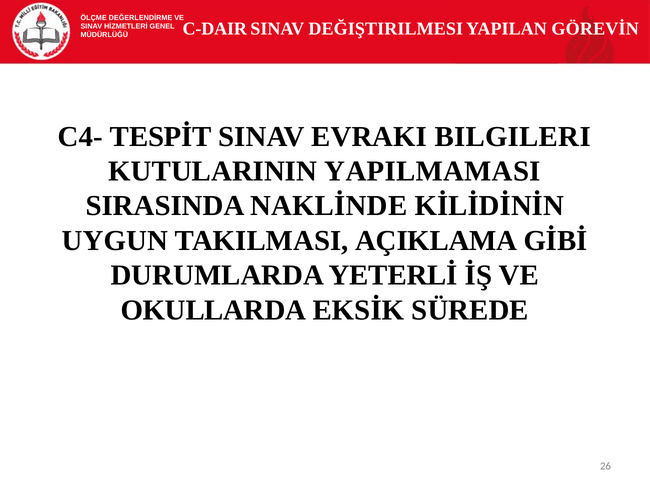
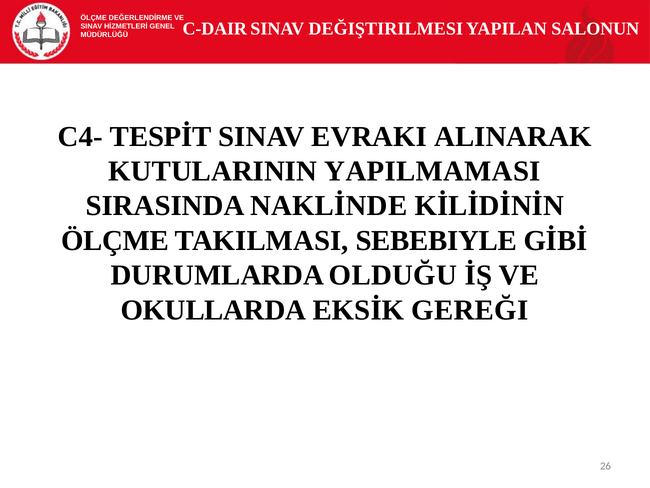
GÖREVİN: GÖREVİN -> SALONUN
BILGILERI: BILGILERI -> ALINARAK
UYGUN at (115, 240): UYGUN -> ÖLÇME
AÇIKLAMA: AÇIKLAMA -> SEBEBIYLE
YETERLİ: YETERLİ -> OLDUĞU
SÜREDE: SÜREDE -> GEREĞI
